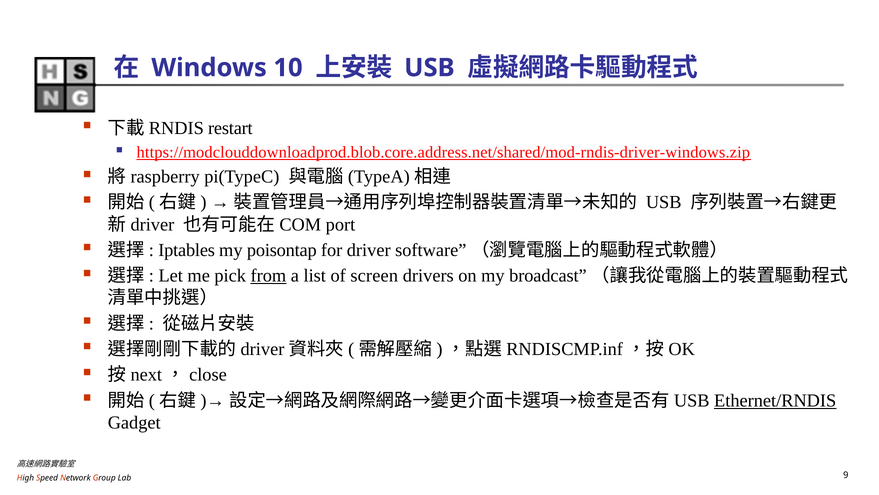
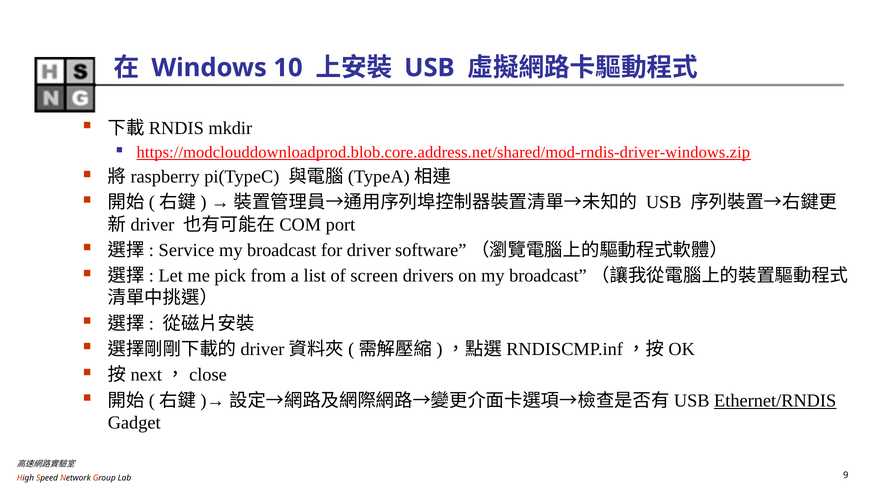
restart: restart -> mkdir
Iptables: Iptables -> Service
poisontap at (282, 250): poisontap -> broadcast
from underline: present -> none
